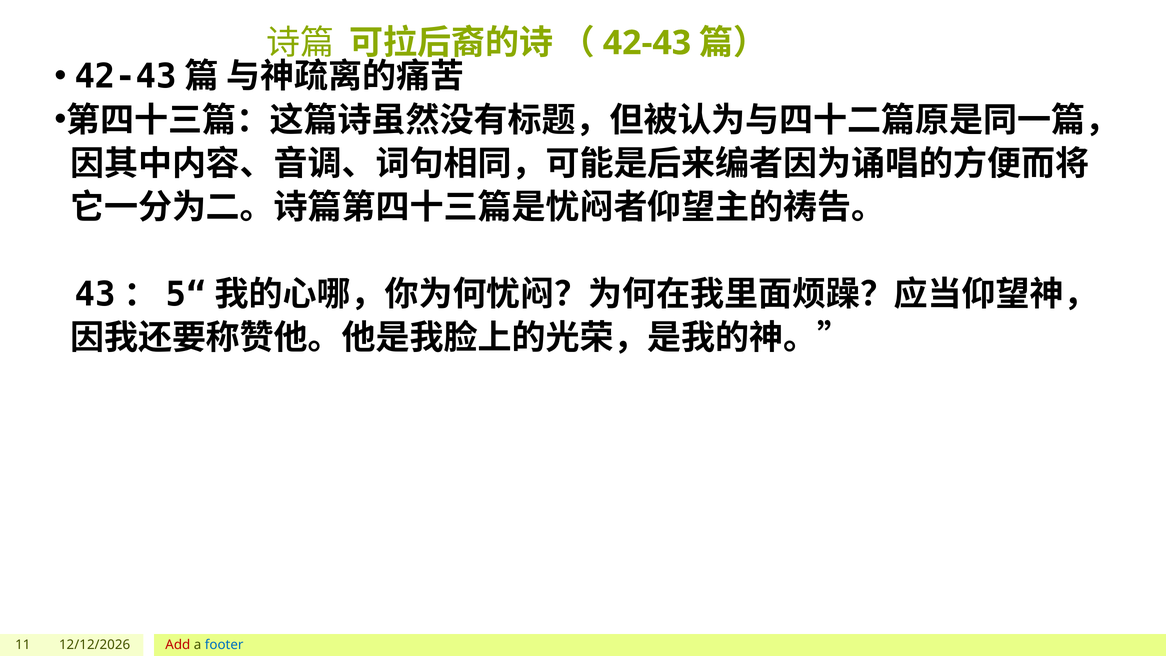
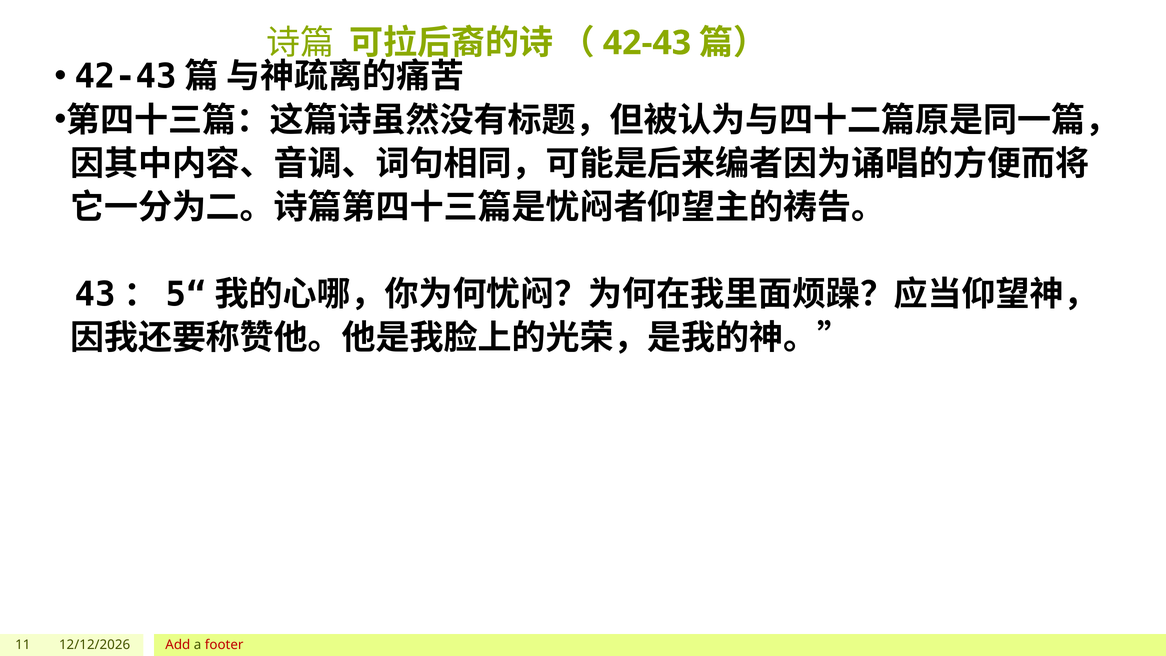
footer colour: blue -> red
